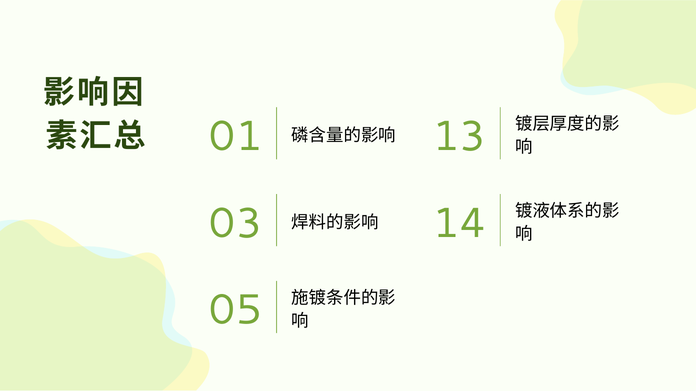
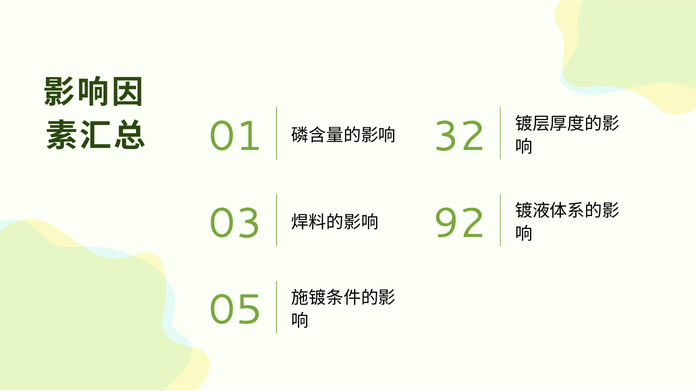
13: 13 -> 32
14: 14 -> 92
